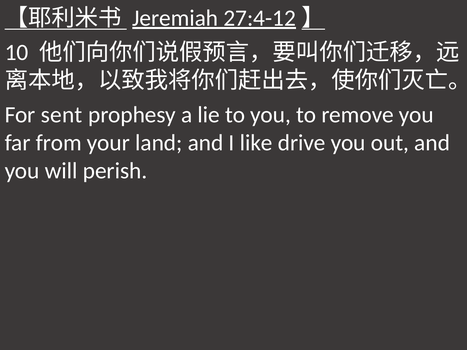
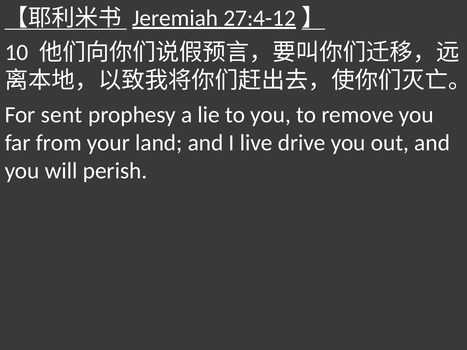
like: like -> live
